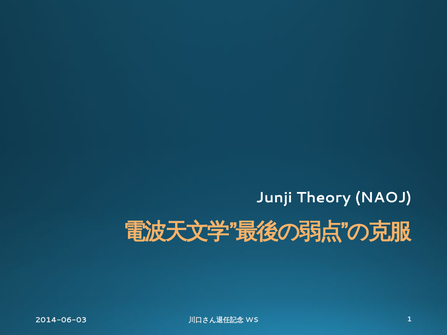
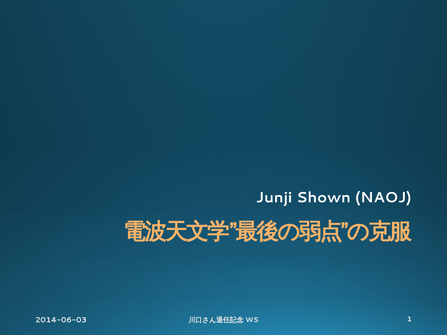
Theory: Theory -> Shown
